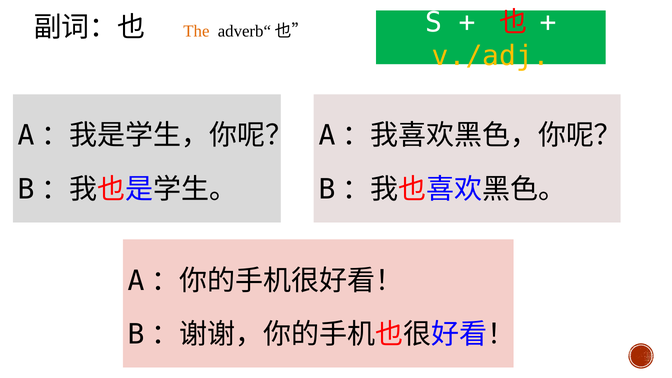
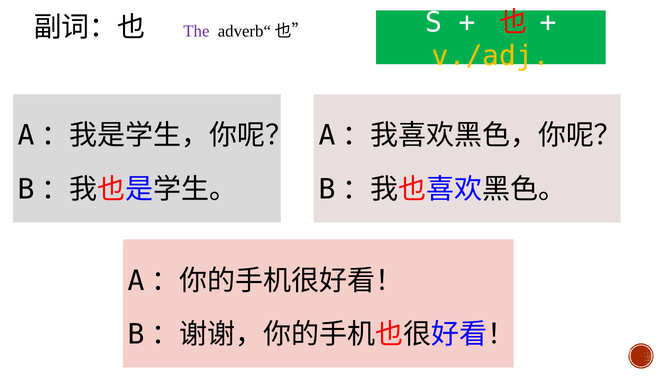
The colour: orange -> purple
